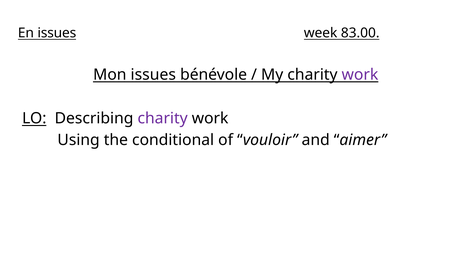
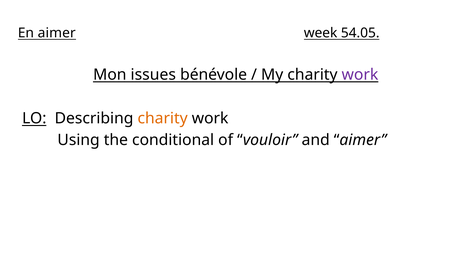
En issues: issues -> aimer
83.00: 83.00 -> 54.05
charity at (163, 119) colour: purple -> orange
